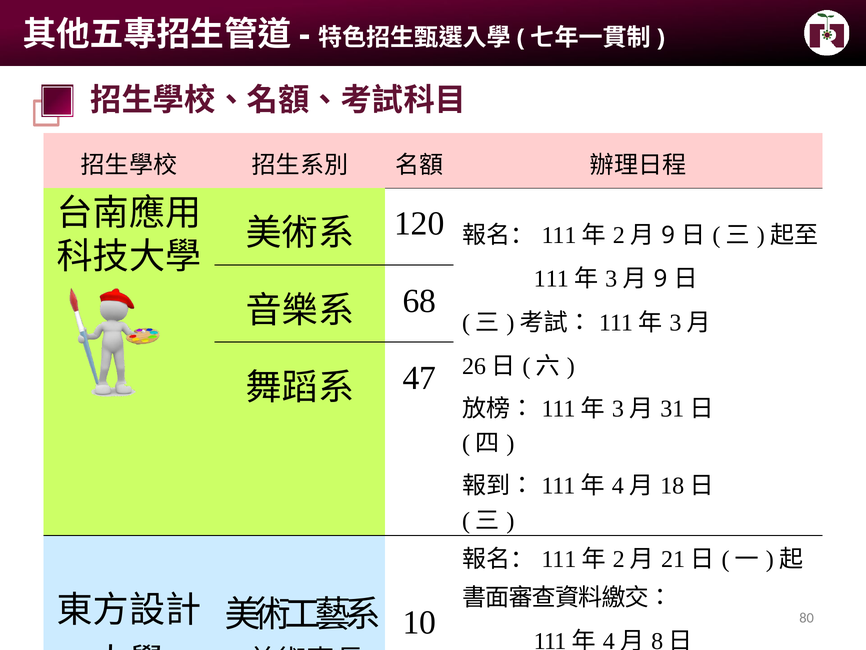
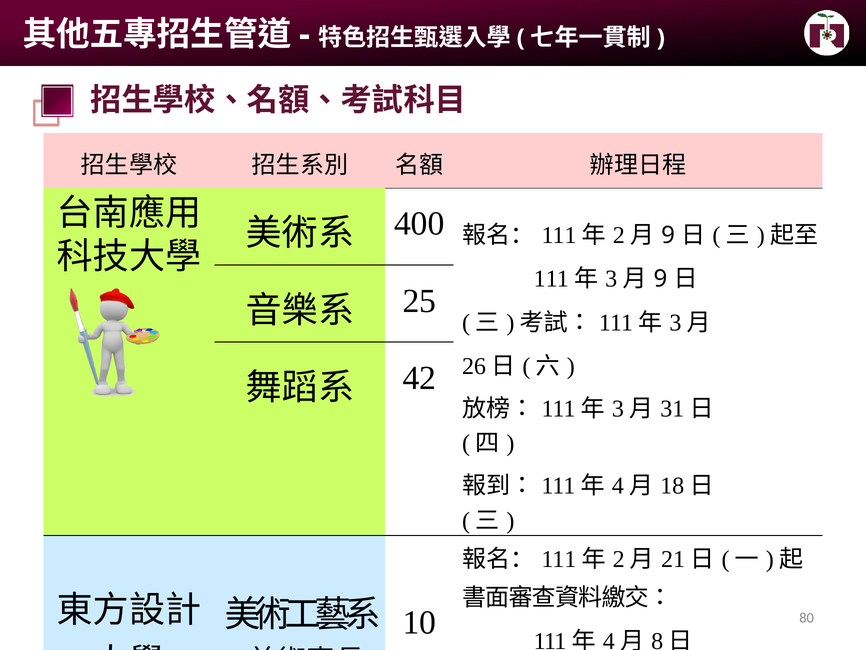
120: 120 -> 400
68: 68 -> 25
47: 47 -> 42
